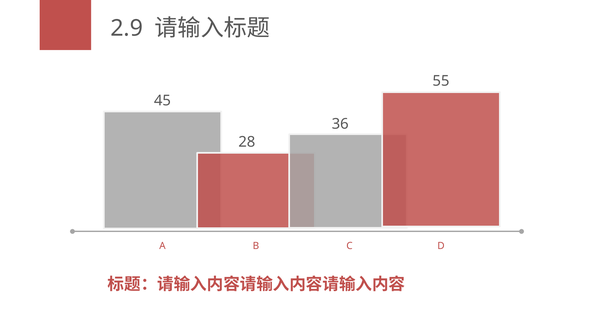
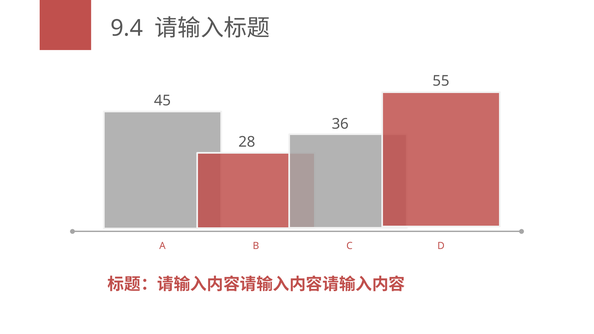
2.9: 2.9 -> 9.4
